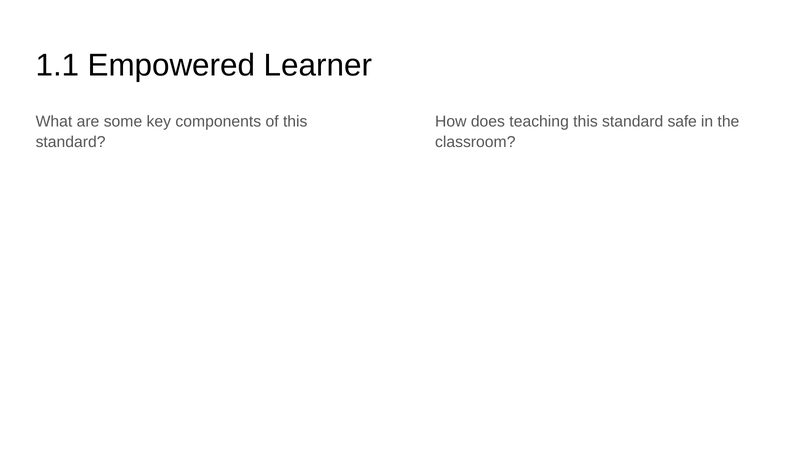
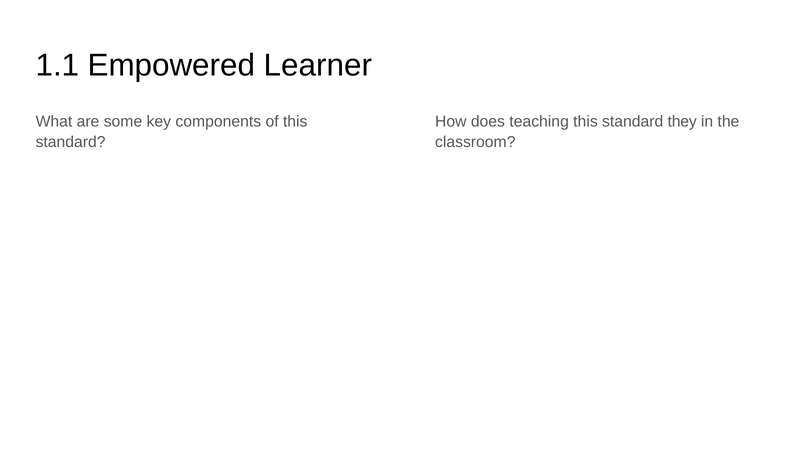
safe: safe -> they
